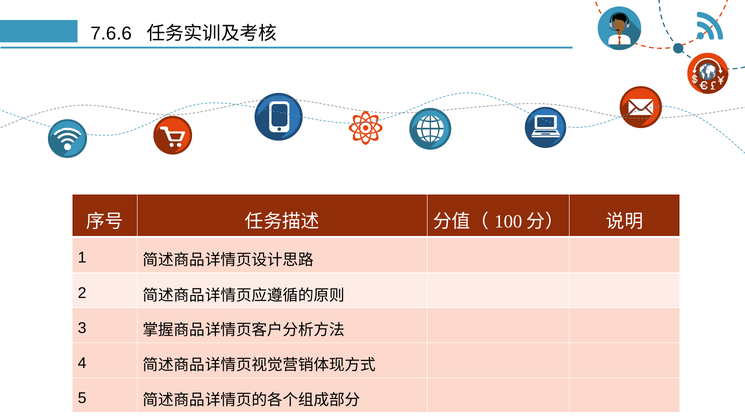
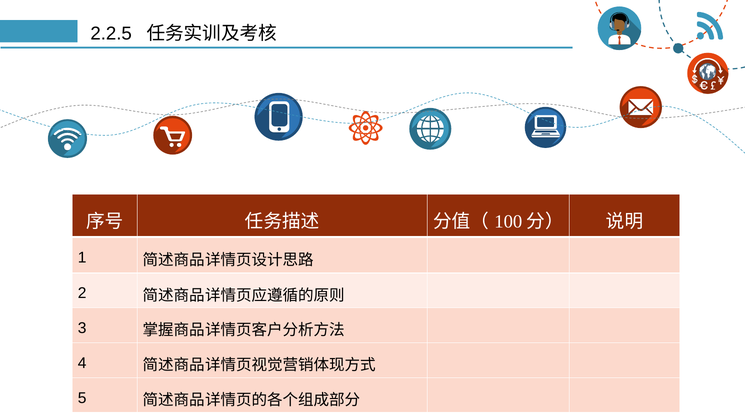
7.6.6: 7.6.6 -> 2.2.5
